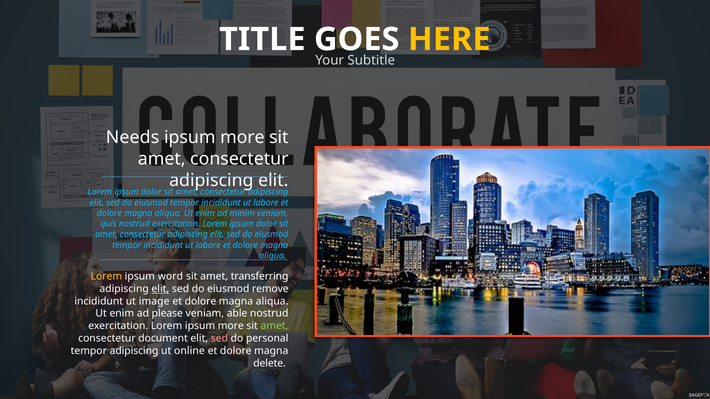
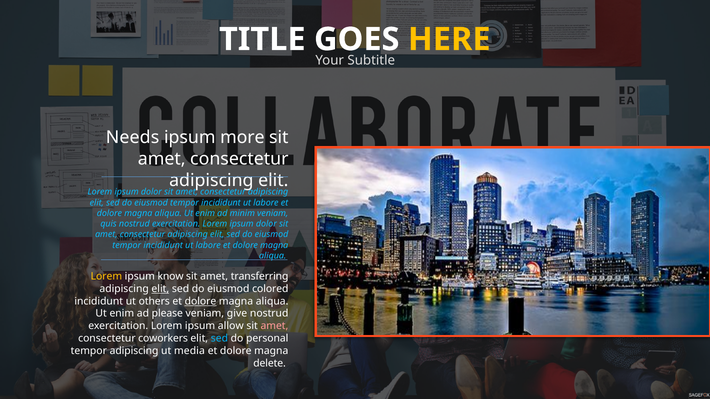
word: word -> know
remove: remove -> colored
image: image -> others
dolore at (200, 301) underline: none -> present
able: able -> give
Lorem ipsum more: more -> allow
amet at (274, 326) colour: light green -> pink
document: document -> coworkers
sed at (219, 339) colour: pink -> light blue
online: online -> media
